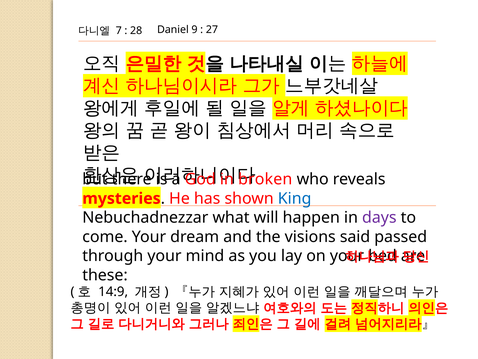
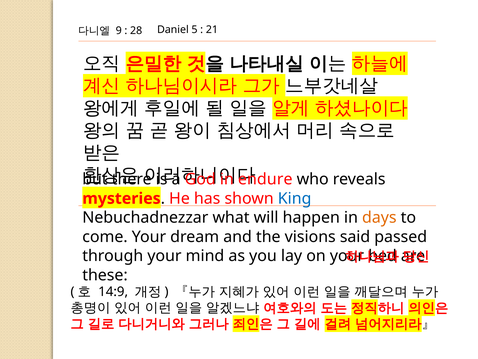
7: 7 -> 9
9: 9 -> 5
27: 27 -> 21
broken: broken -> endure
days colour: purple -> orange
